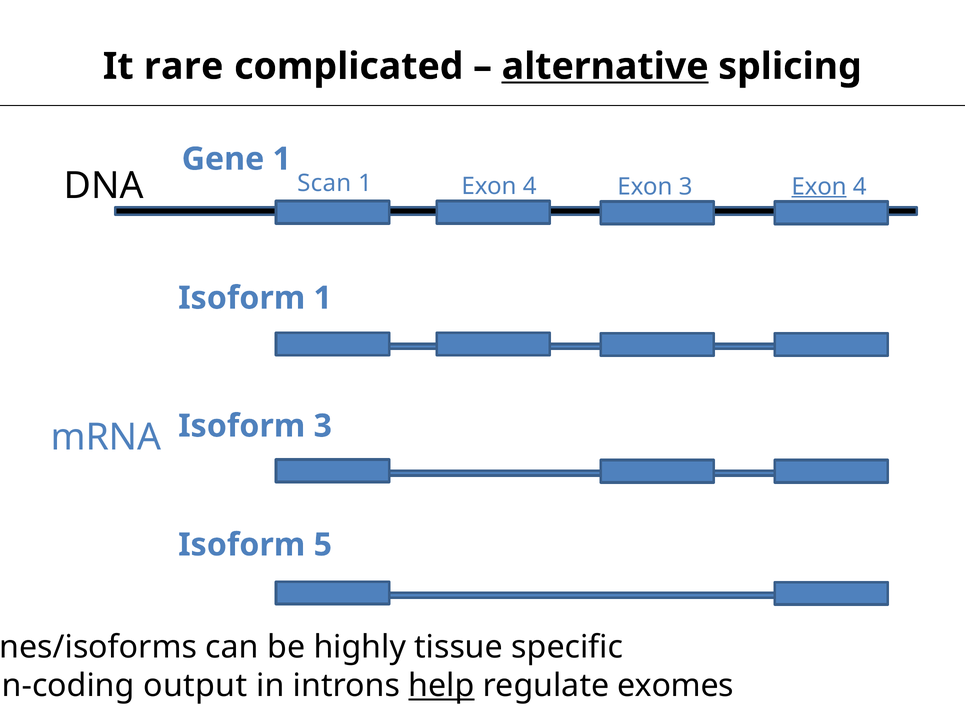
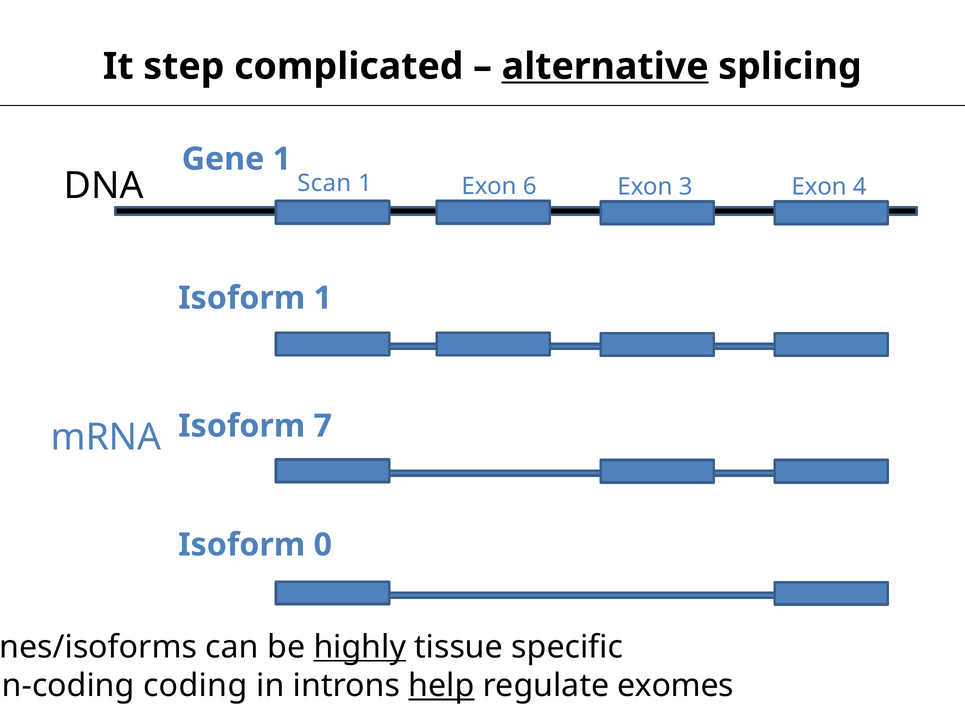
rare: rare -> step
Exon at (819, 187) underline: present -> none
1 Exon 4: 4 -> 6
Isoform 3: 3 -> 7
5: 5 -> 0
highly underline: none -> present
output: output -> coding
